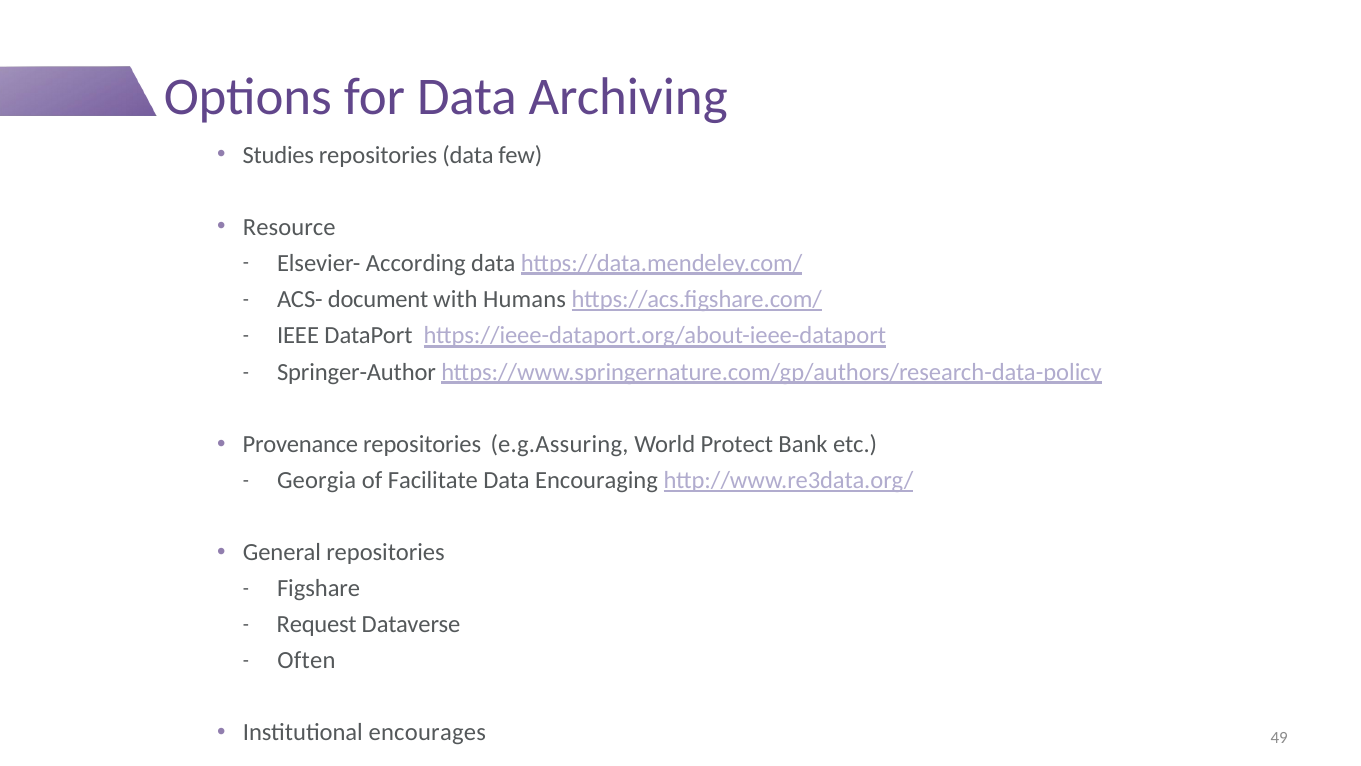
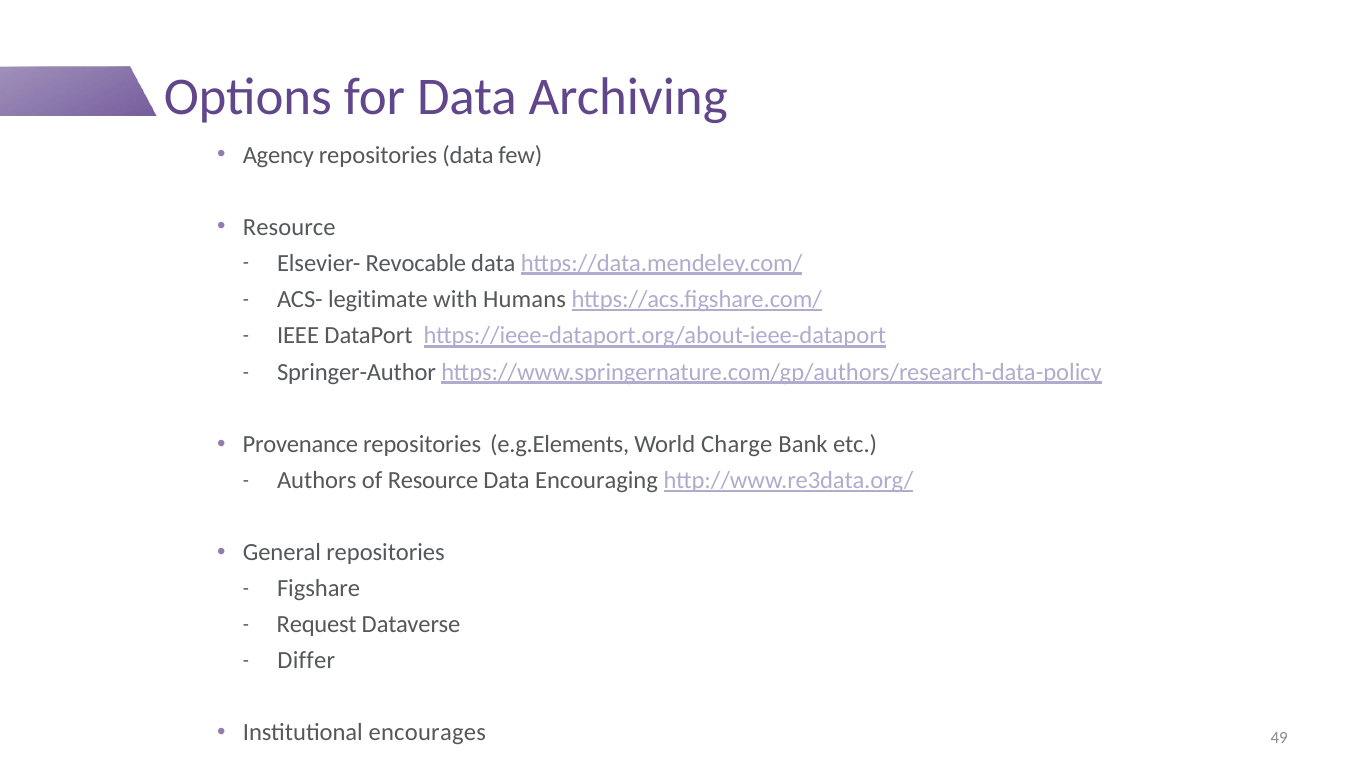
Studies: Studies -> Agency
According: According -> Revocable
document: document -> legitimate
e.g.Assuring: e.g.Assuring -> e.g.Elements
Protect: Protect -> Charge
Georgia: Georgia -> Authors
of Facilitate: Facilitate -> Resource
Often: Often -> Differ
